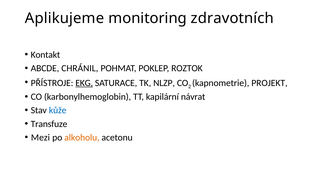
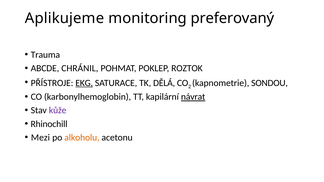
zdravotních: zdravotních -> preferovaný
Kontakt: Kontakt -> Trauma
NLZP: NLZP -> DĚLÁ
PROJEKT: PROJEKT -> SONDOU
návrat underline: none -> present
kůže colour: blue -> purple
Transfuze: Transfuze -> Rhinochill
